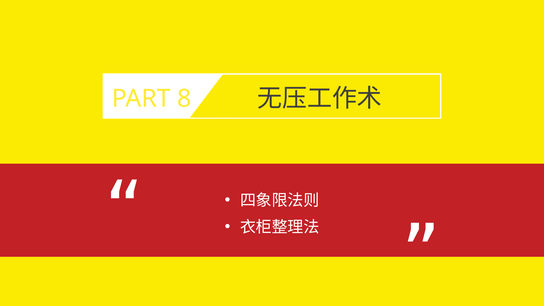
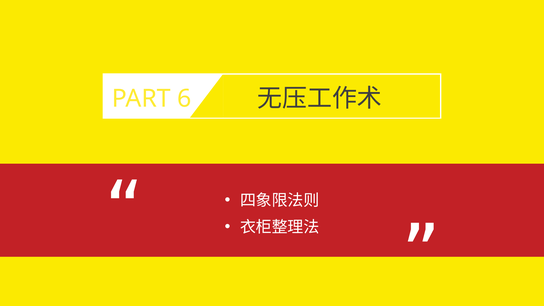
8: 8 -> 6
